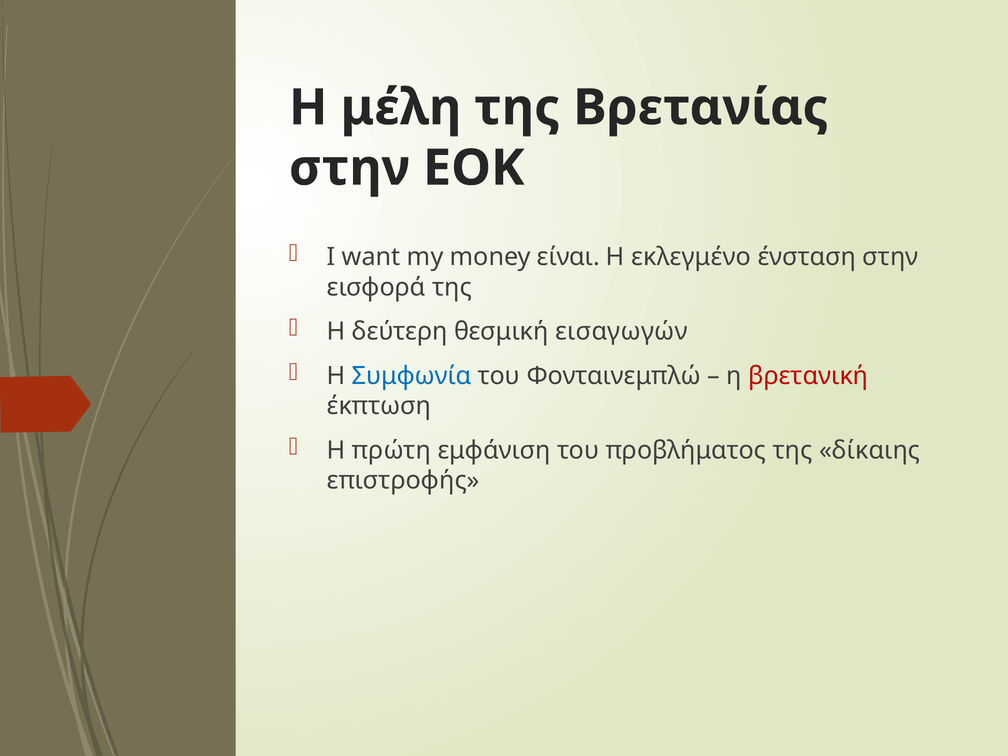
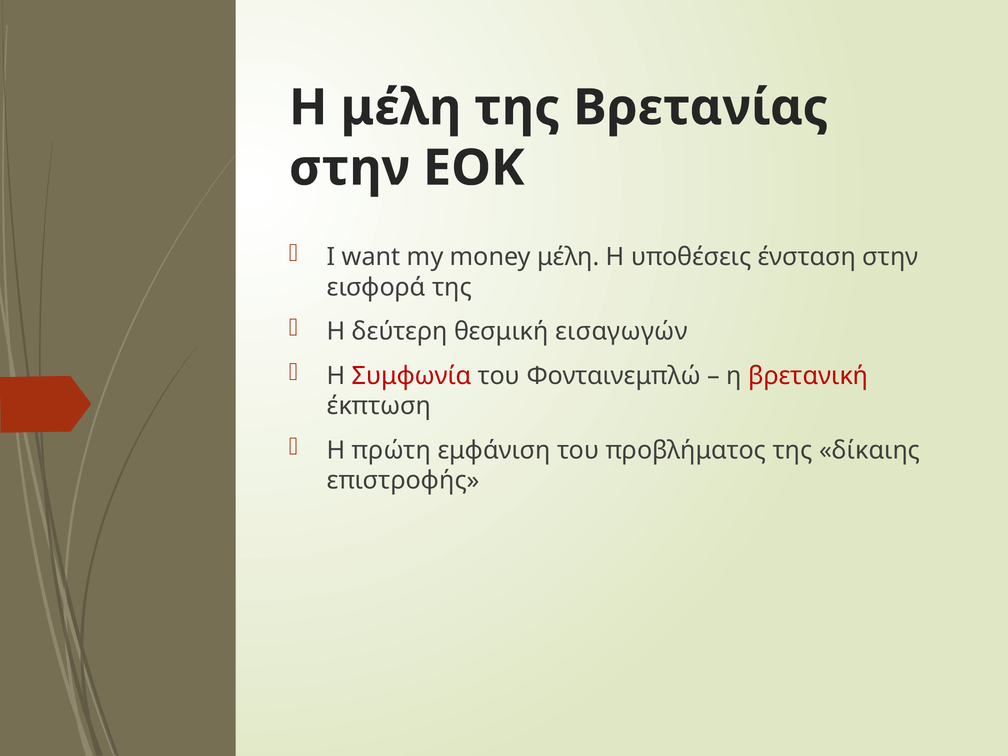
money είναι: είναι -> μέλη
εκλεγμένο: εκλεγμένο -> υποθέσεις
Συμφωνία colour: blue -> red
